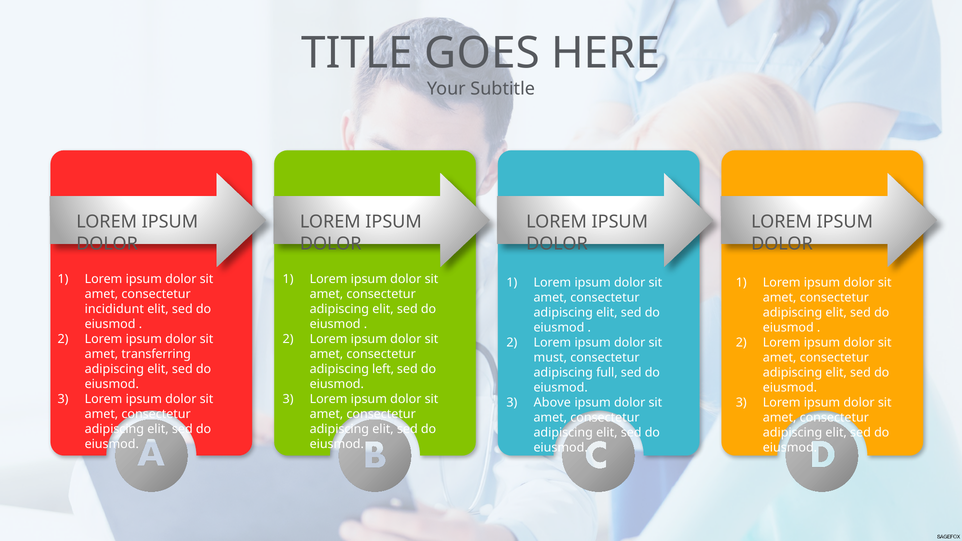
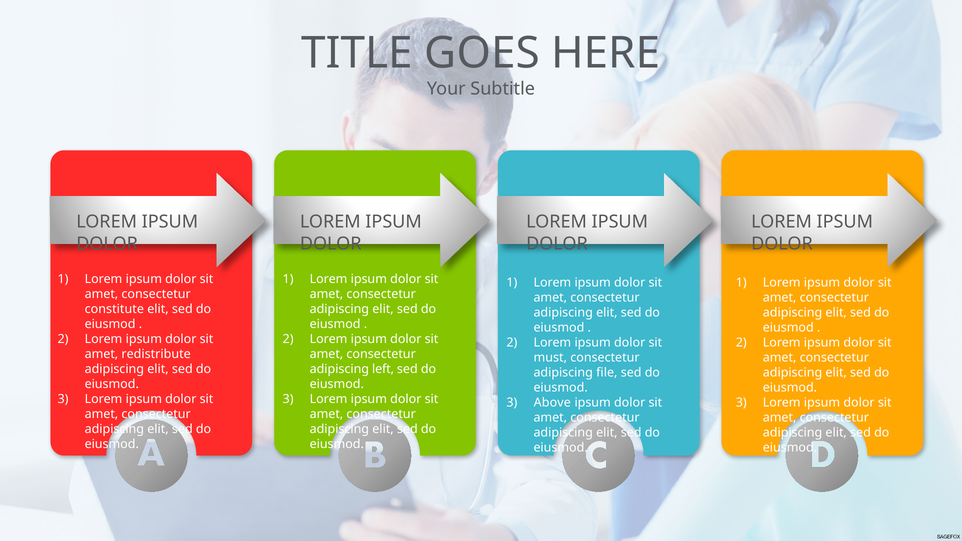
incididunt: incididunt -> constitute
transferring: transferring -> redistribute
full: full -> file
